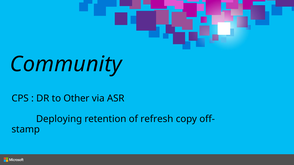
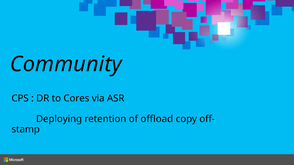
Other: Other -> Cores
refresh: refresh -> offload
